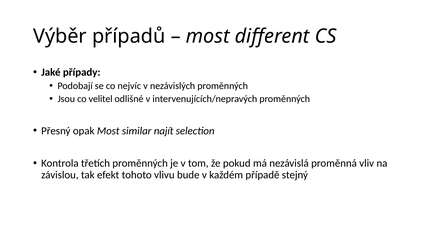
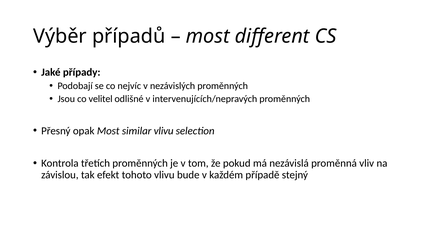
similar najít: najít -> vlivu
